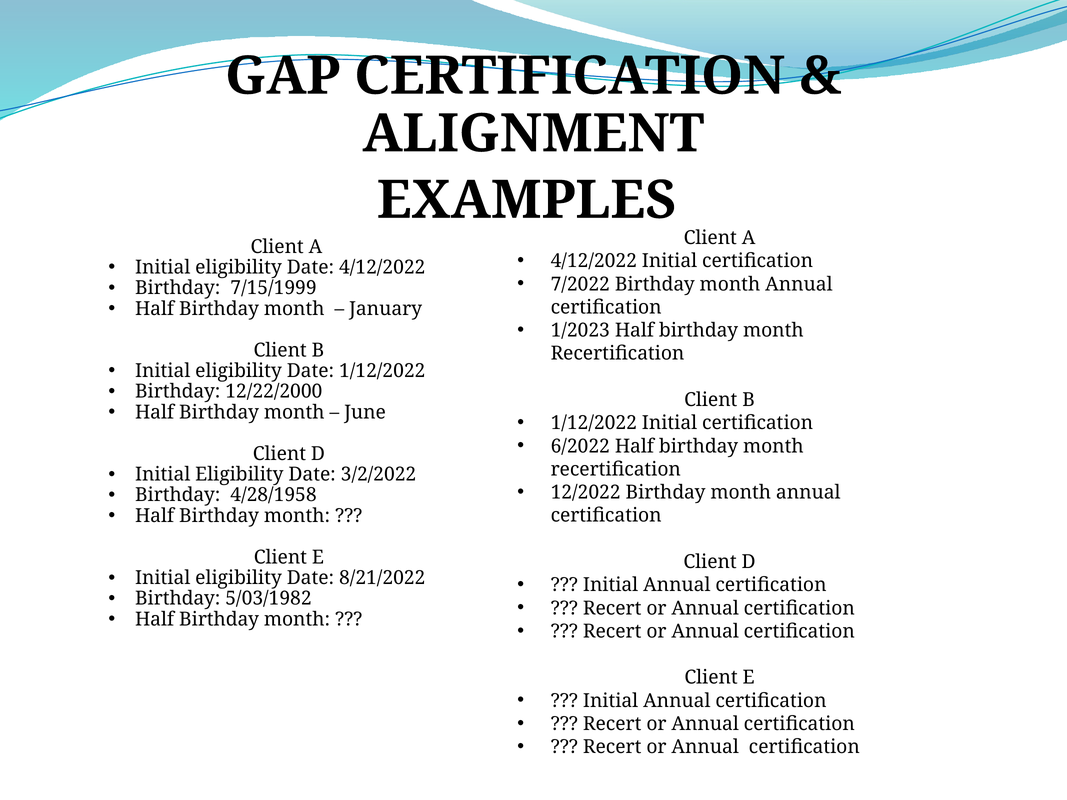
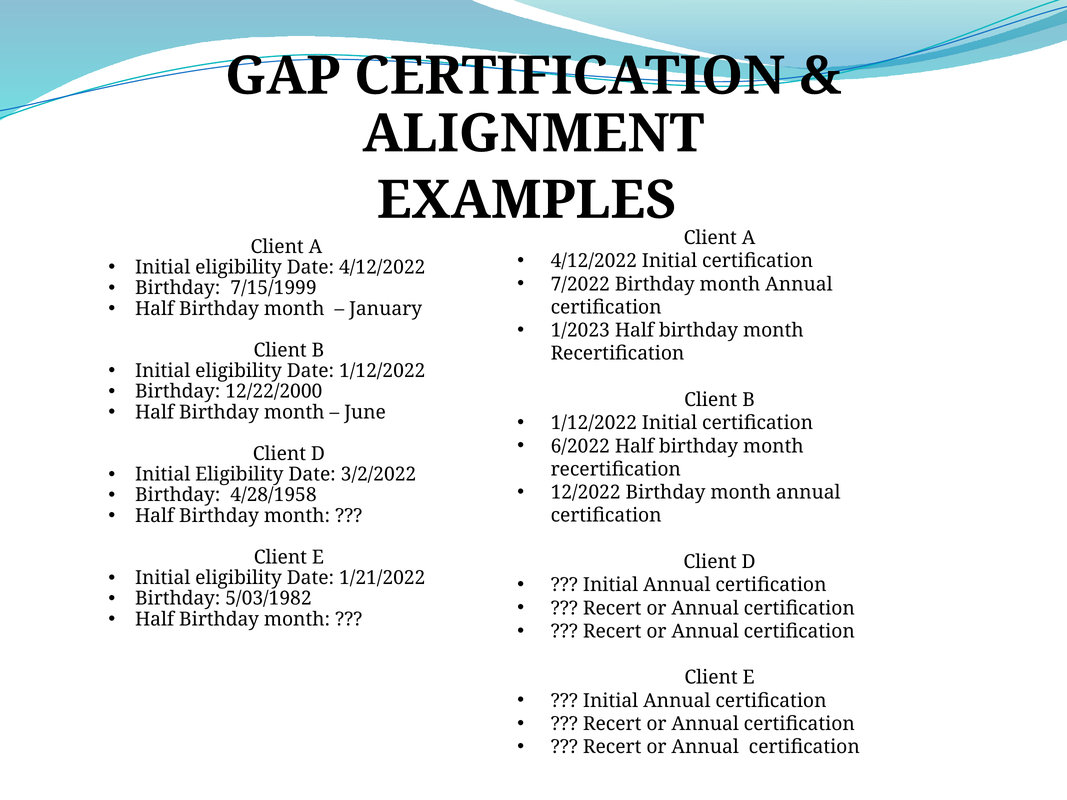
8/21/2022: 8/21/2022 -> 1/21/2022
